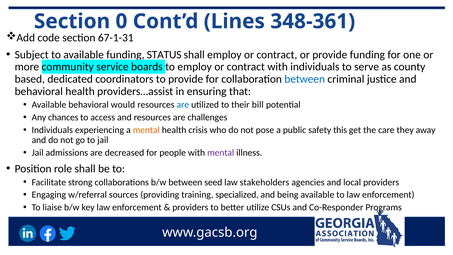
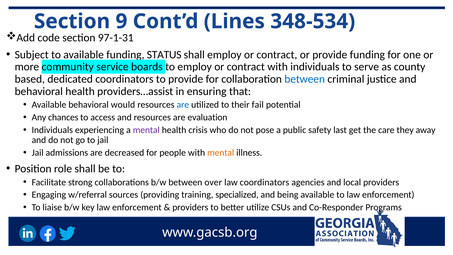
0: 0 -> 9
348-361: 348-361 -> 348-534
67-1-31: 67-1-31 -> 97-1-31
bill: bill -> fail
challenges: challenges -> evaluation
mental at (146, 130) colour: orange -> purple
this: this -> last
mental at (221, 153) colour: purple -> orange
seed: seed -> over
law stakeholders: stakeholders -> coordinators
